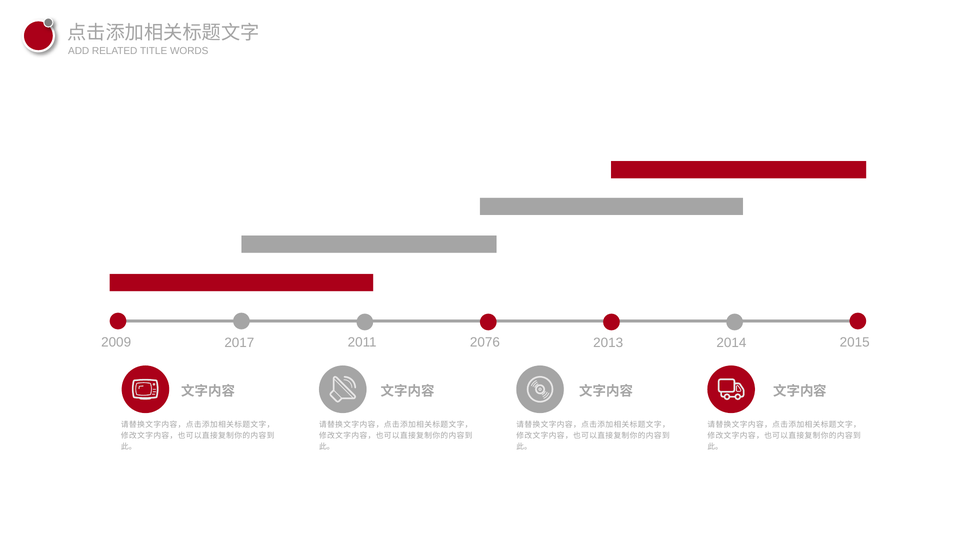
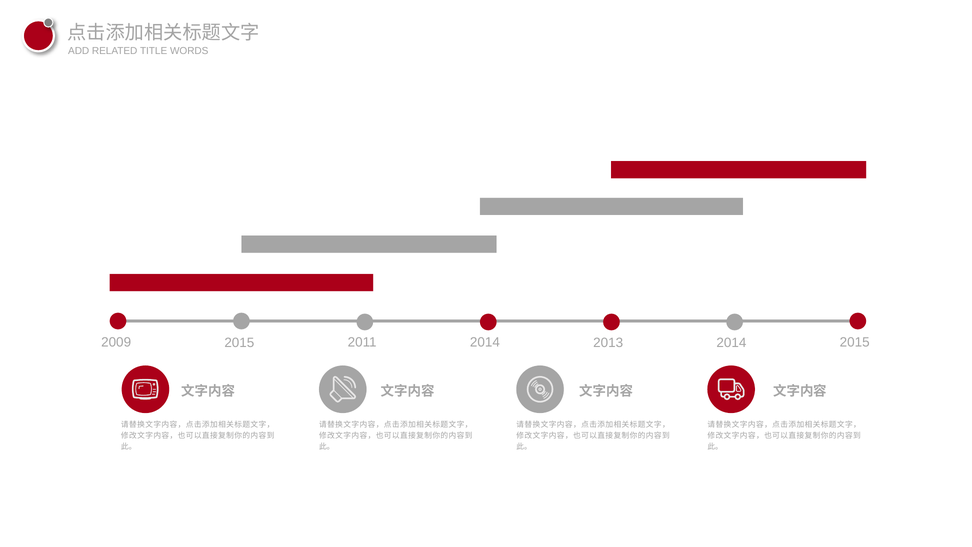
2076 at (485, 342): 2076 -> 2014
2017 at (239, 342): 2017 -> 2015
